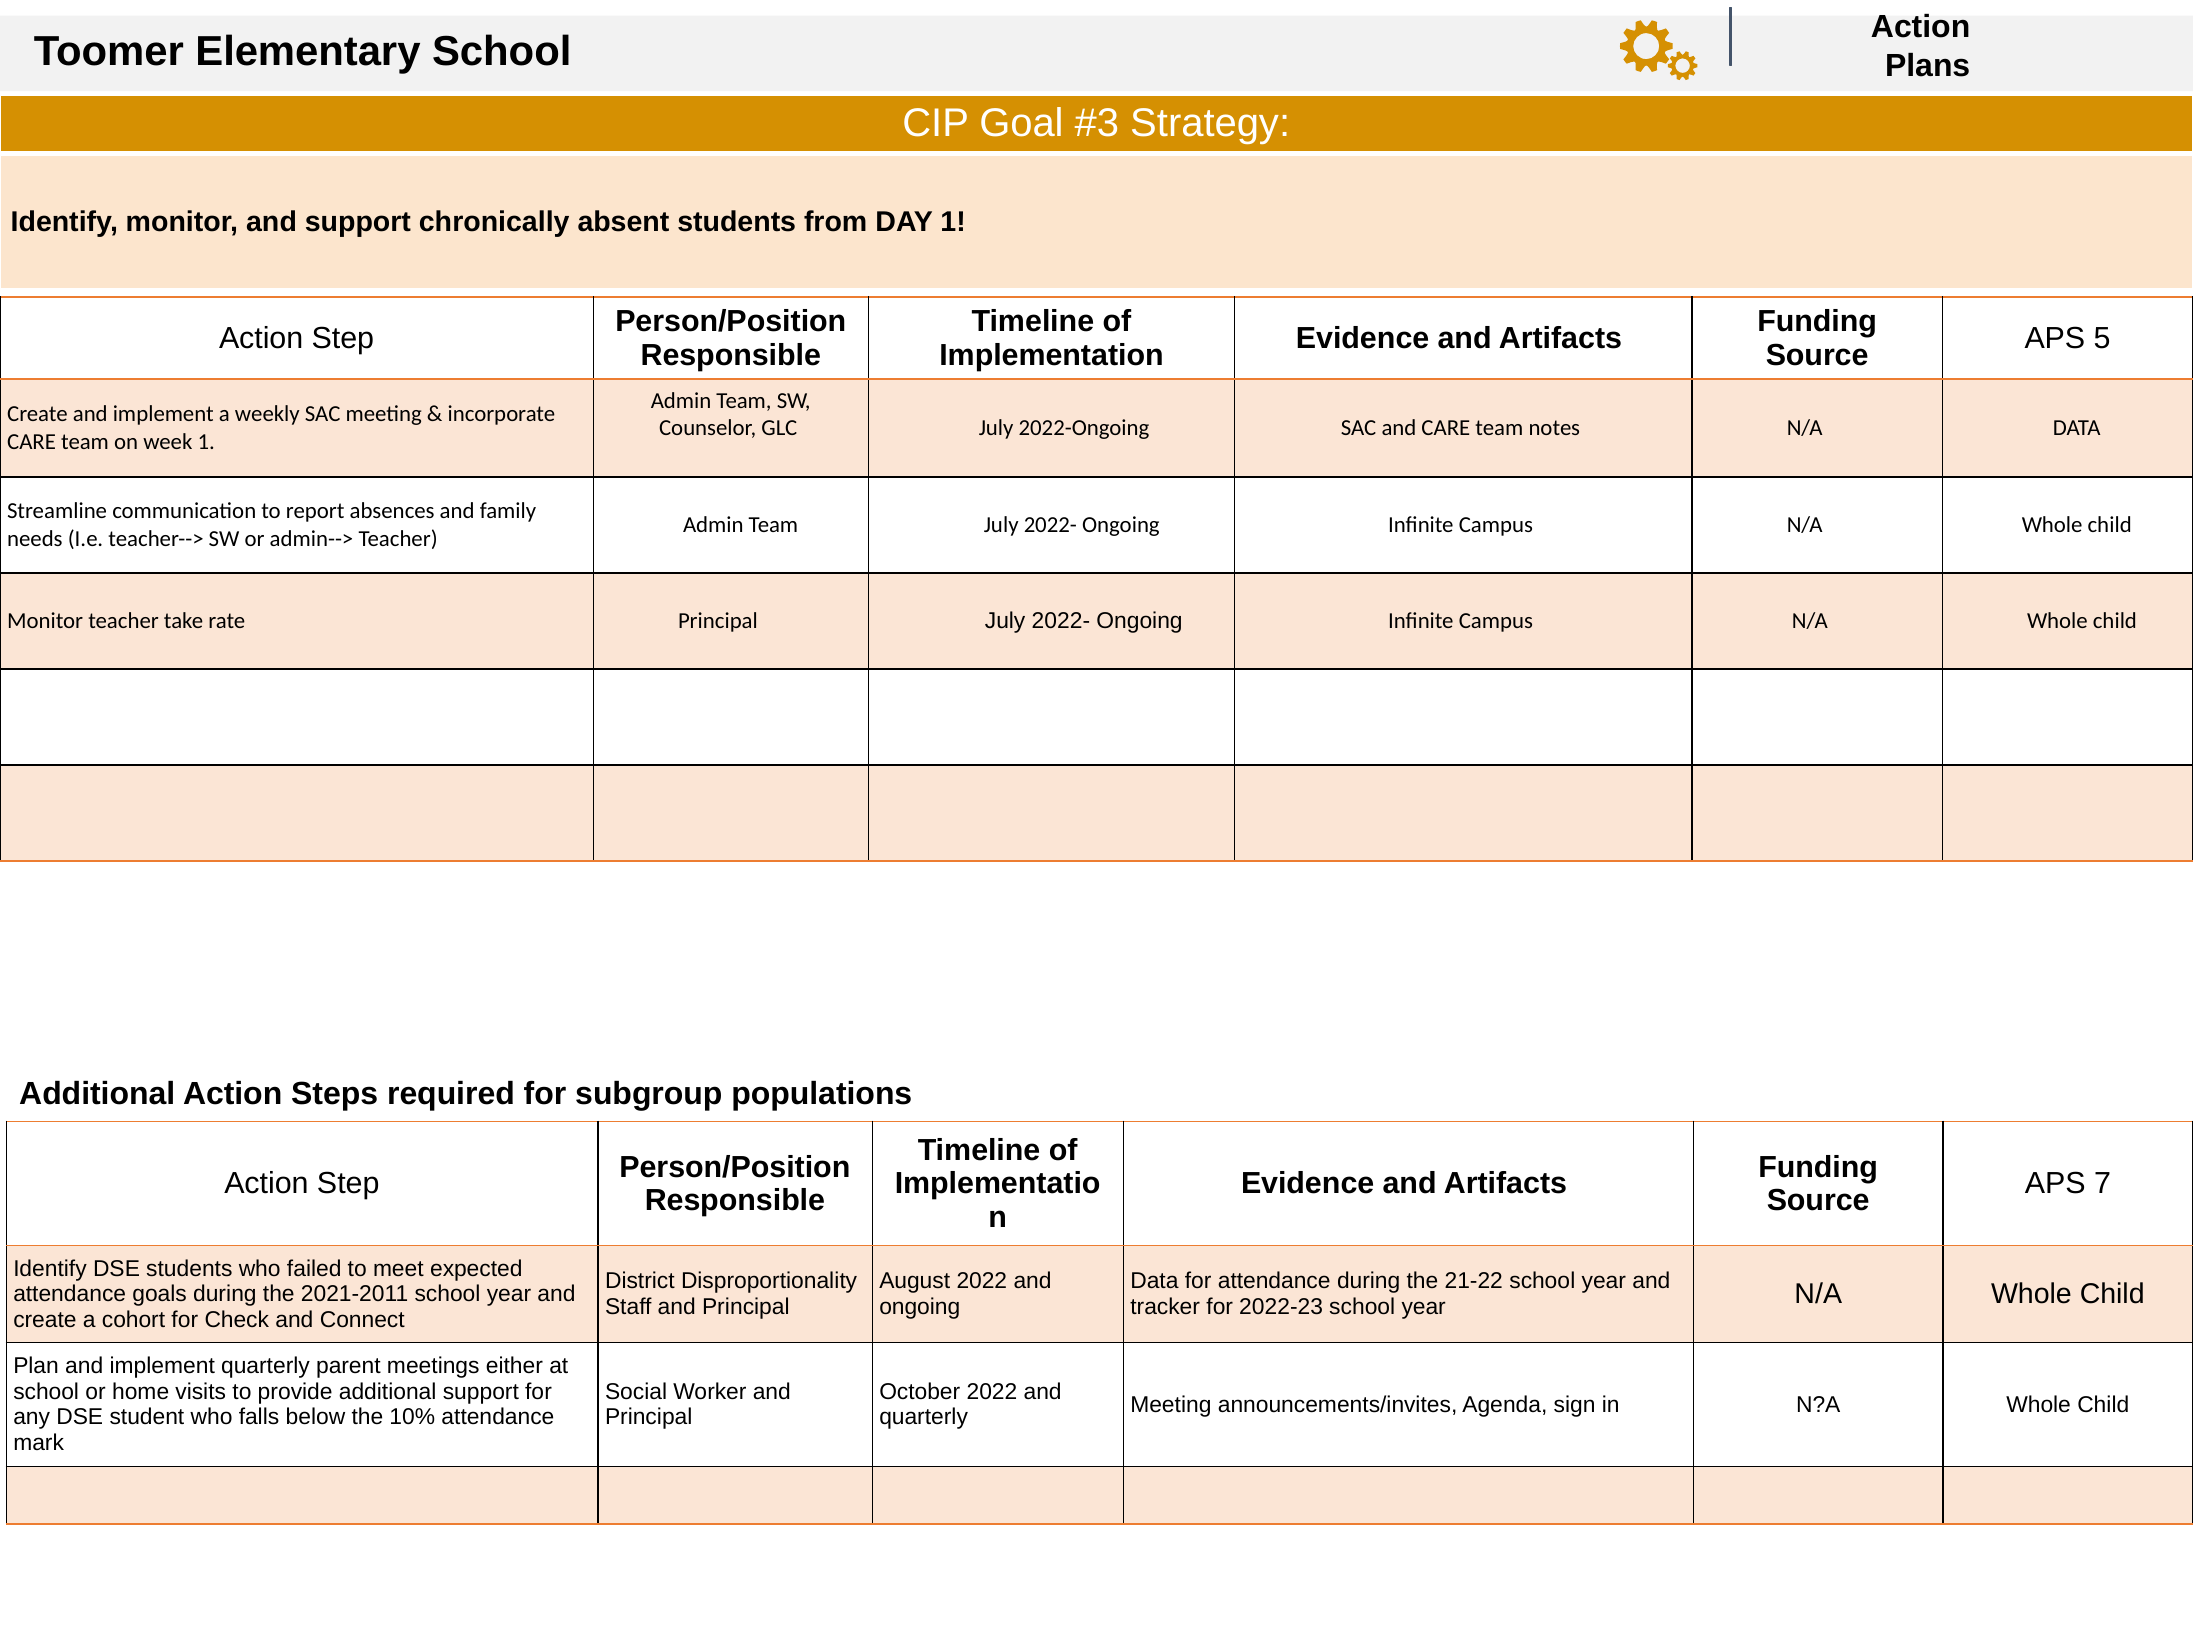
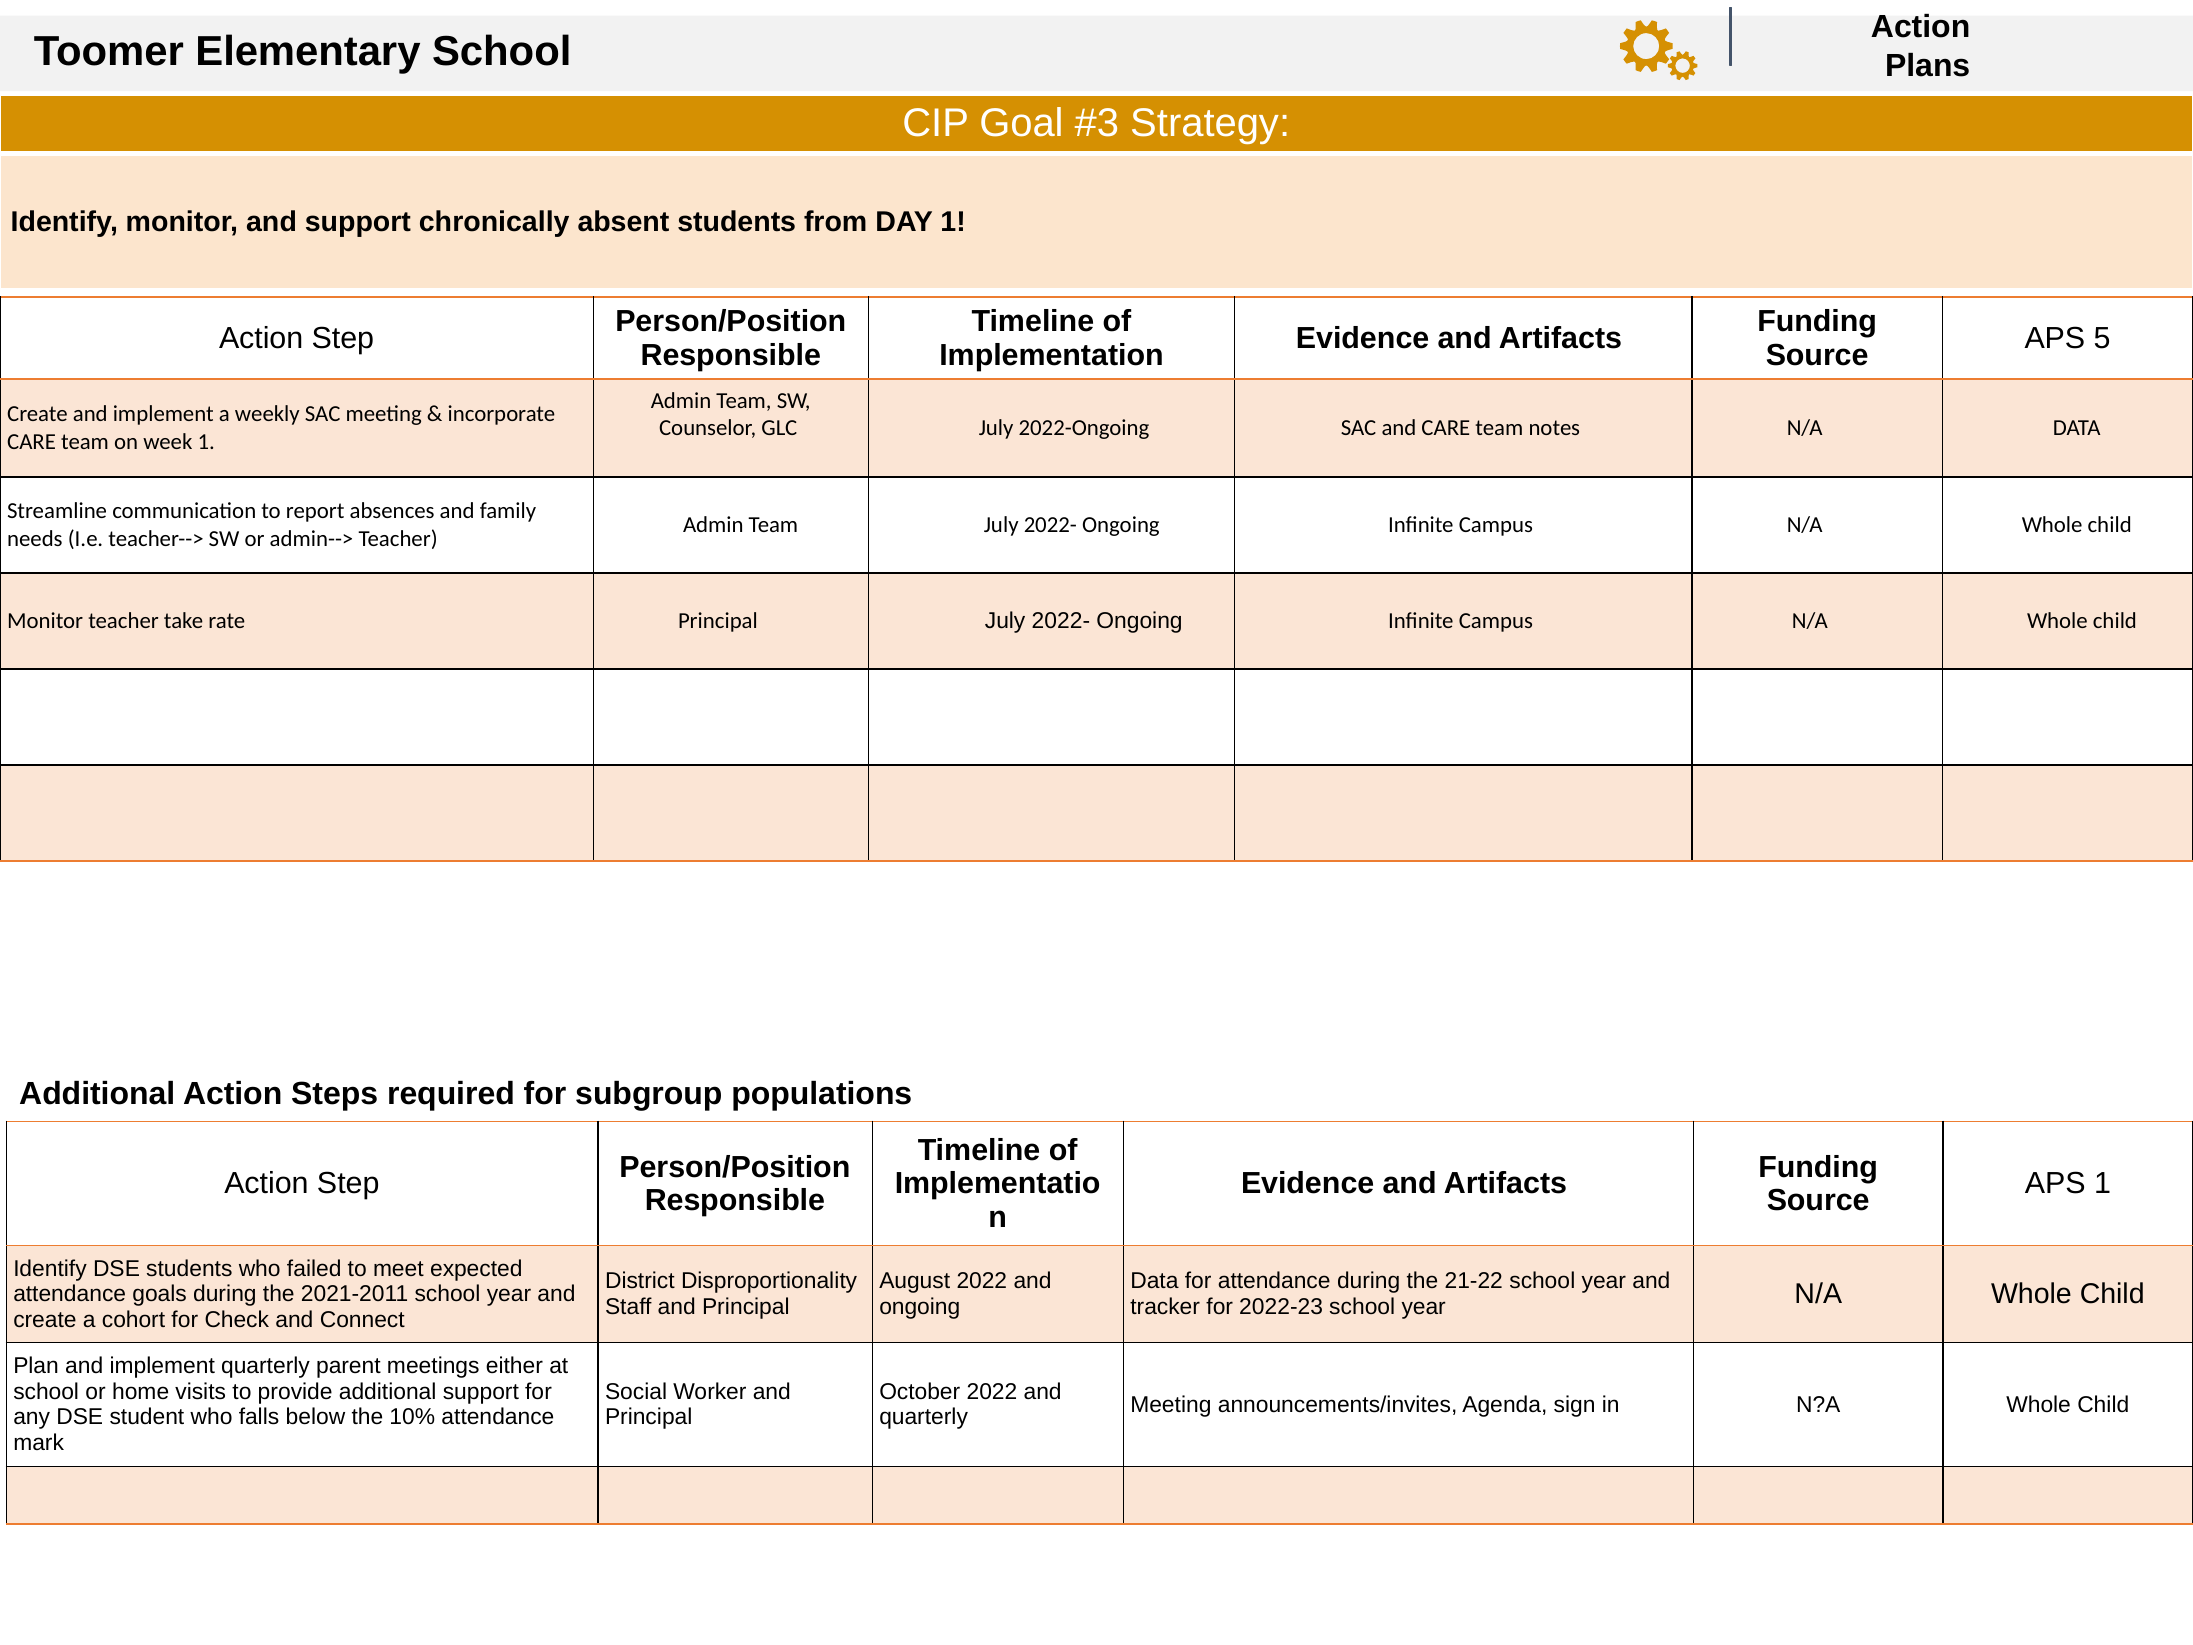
APS 7: 7 -> 1
